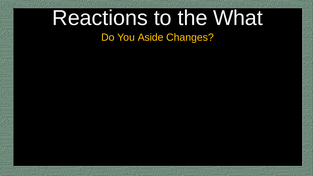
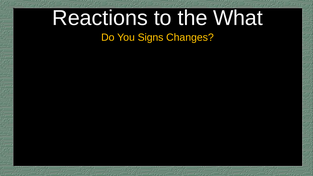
Aside: Aside -> Signs
